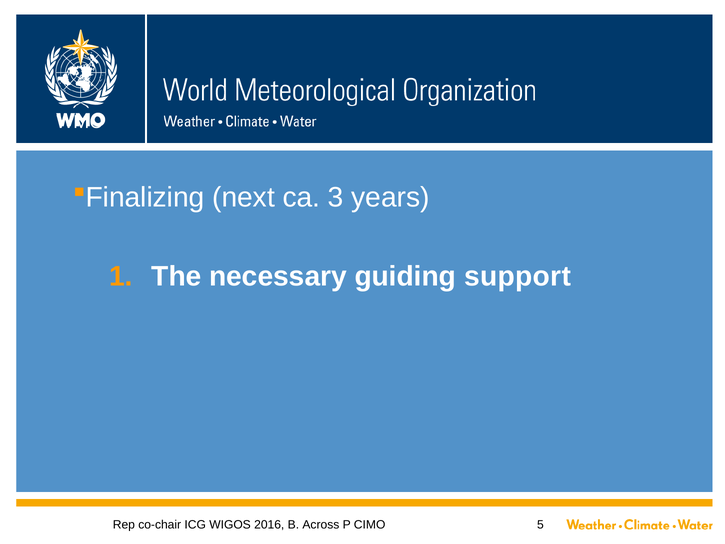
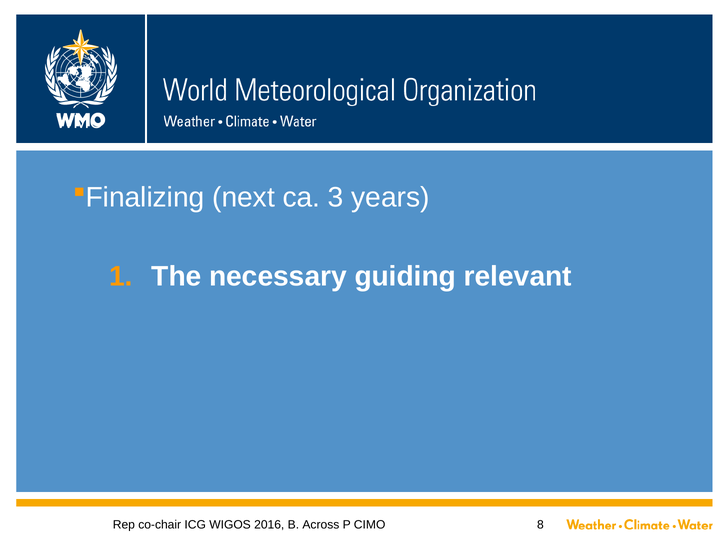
support: support -> relevant
5: 5 -> 8
